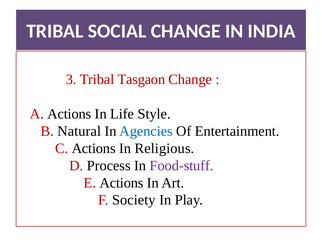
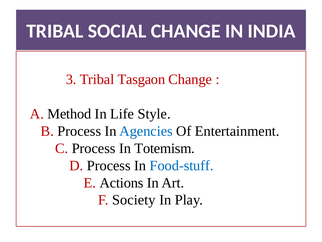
A Actions: Actions -> Method
B Natural: Natural -> Process
C Actions: Actions -> Process
Religious: Religious -> Totemism
Food-stuff colour: purple -> blue
